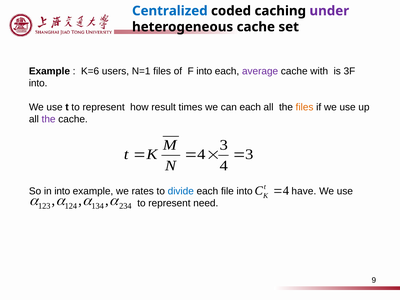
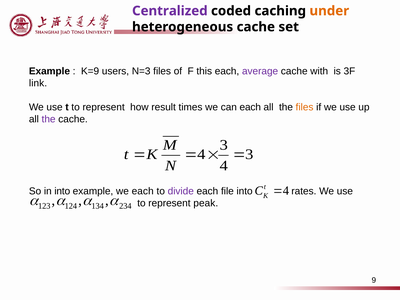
Centralized colour: blue -> purple
under colour: purple -> orange
K=6: K=6 -> K=9
N=1: N=1 -> N=3
F into: into -> this
into at (38, 83): into -> link
we rates: rates -> each
divide colour: blue -> purple
have: have -> rates
need: need -> peak
